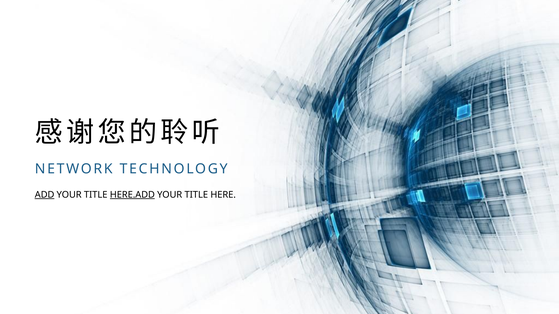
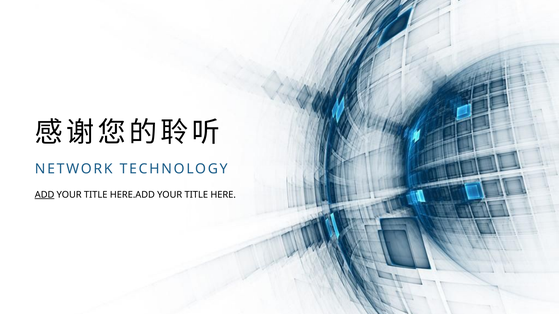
HERE.ADD underline: present -> none
